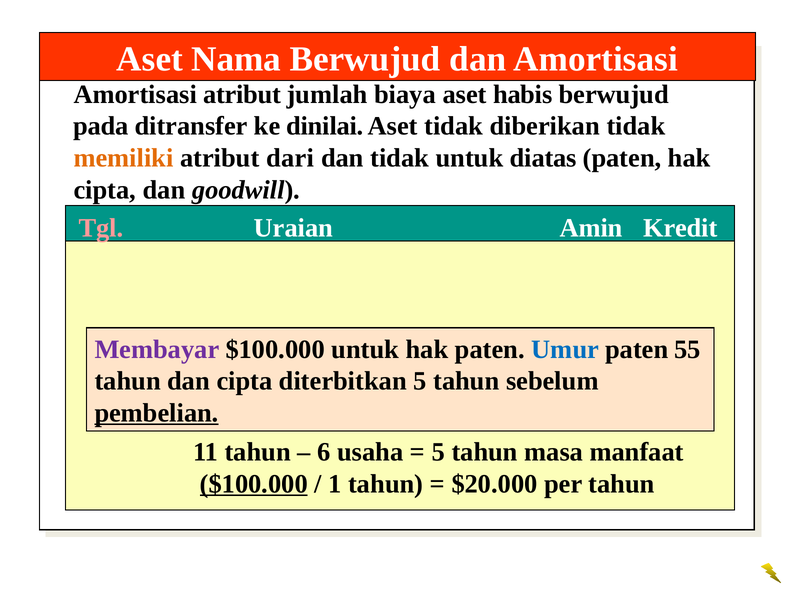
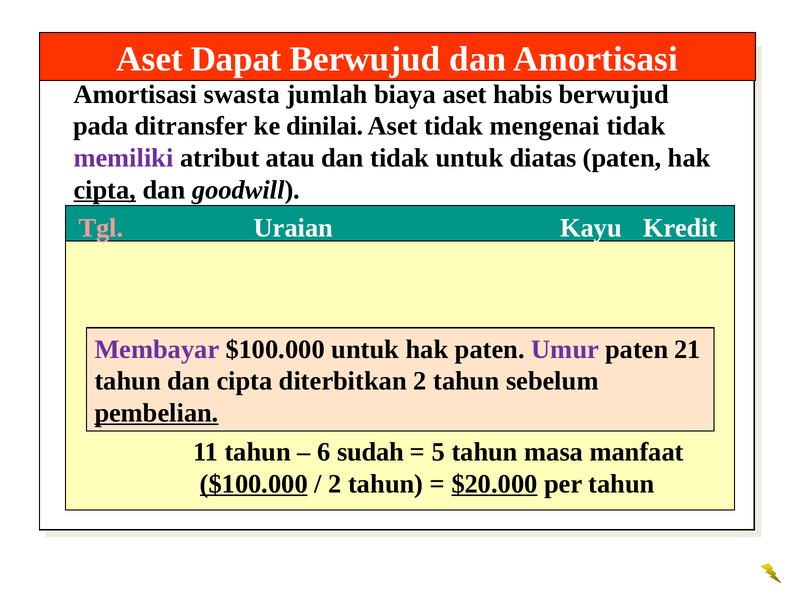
Nama: Nama -> Dapat
Amortisasi atribut: atribut -> swasta
diberikan: diberikan -> mengenai
memiliki colour: orange -> purple
dari: dari -> atau
cipta at (105, 190) underline: none -> present
Amin: Amin -> Kayu
Umur colour: blue -> purple
55: 55 -> 21
diterbitkan 5: 5 -> 2
usaha: usaha -> sudah
1 at (335, 483): 1 -> 2
$20.000 underline: none -> present
